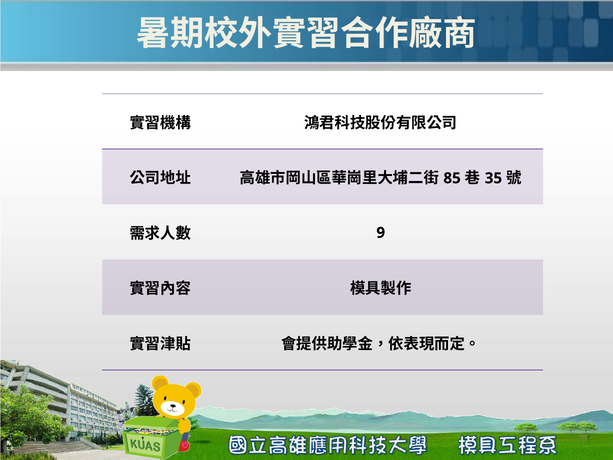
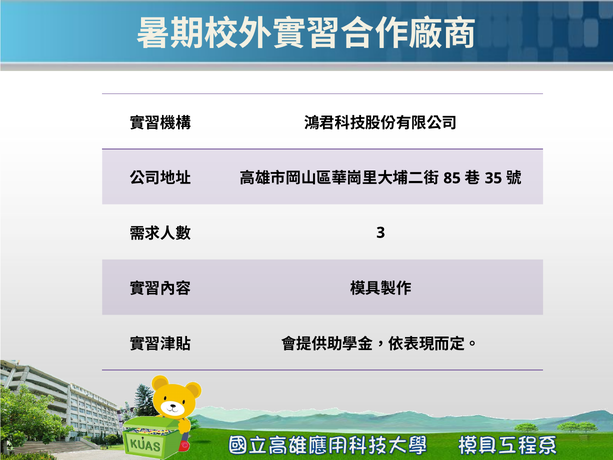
9: 9 -> 3
